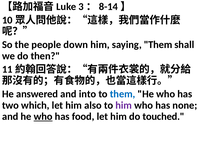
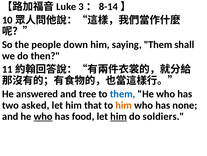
into: into -> tree
which: which -> asked
also: also -> that
him at (124, 105) colour: purple -> orange
him at (119, 116) underline: none -> present
touched: touched -> soldiers
